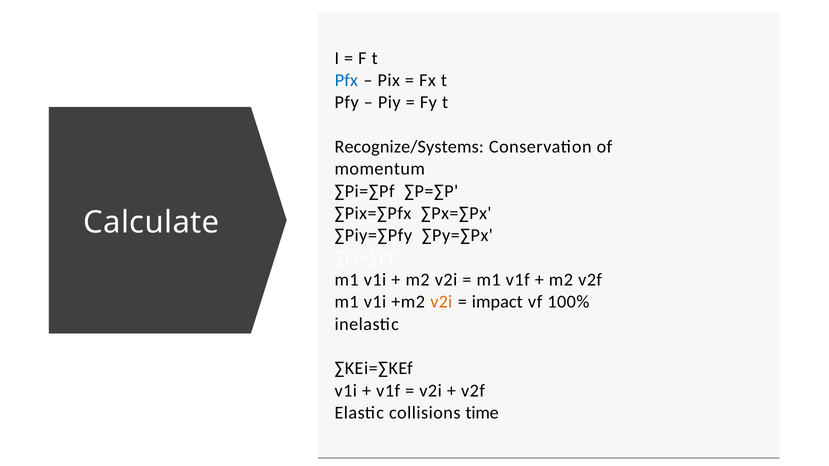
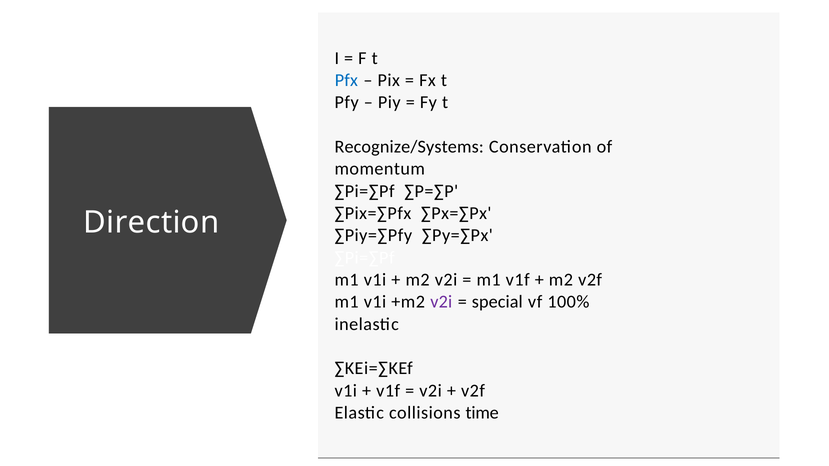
Calculate: Calculate -> Direction
v2i at (441, 302) colour: orange -> purple
impact: impact -> special
